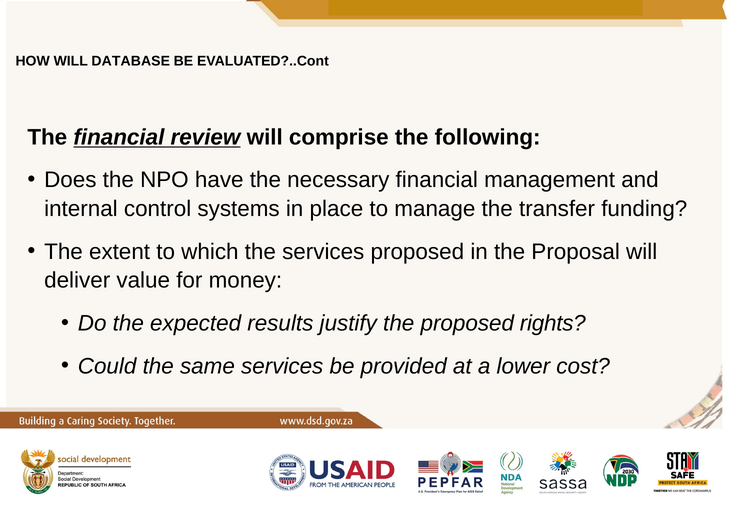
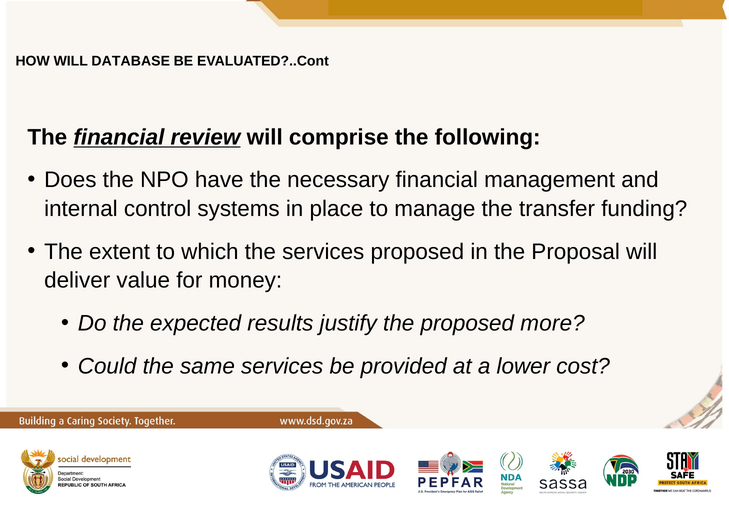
rights: rights -> more
